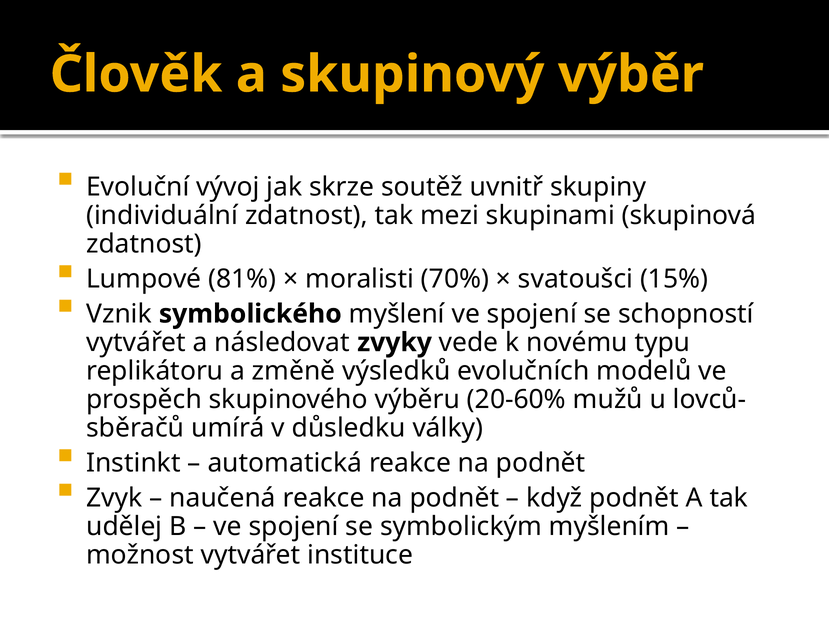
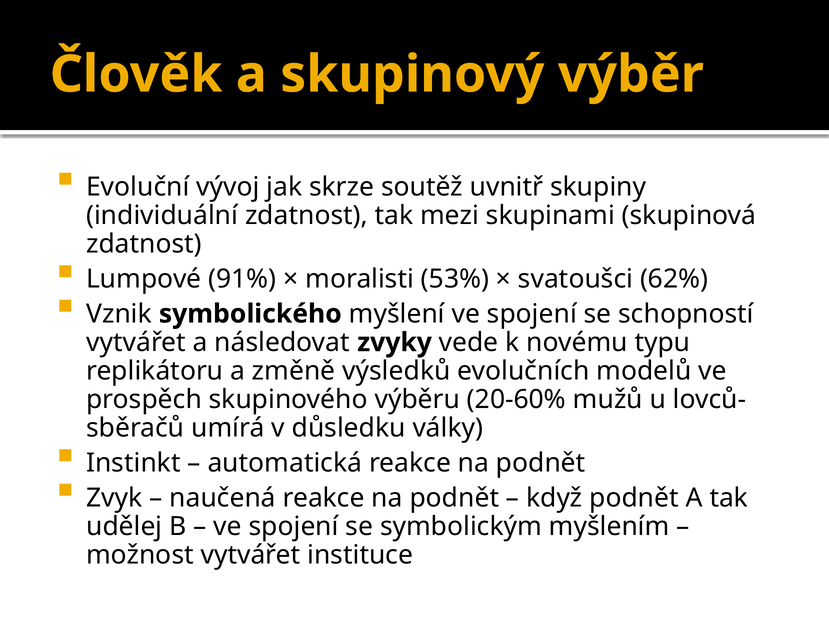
81%: 81% -> 91%
70%: 70% -> 53%
15%: 15% -> 62%
